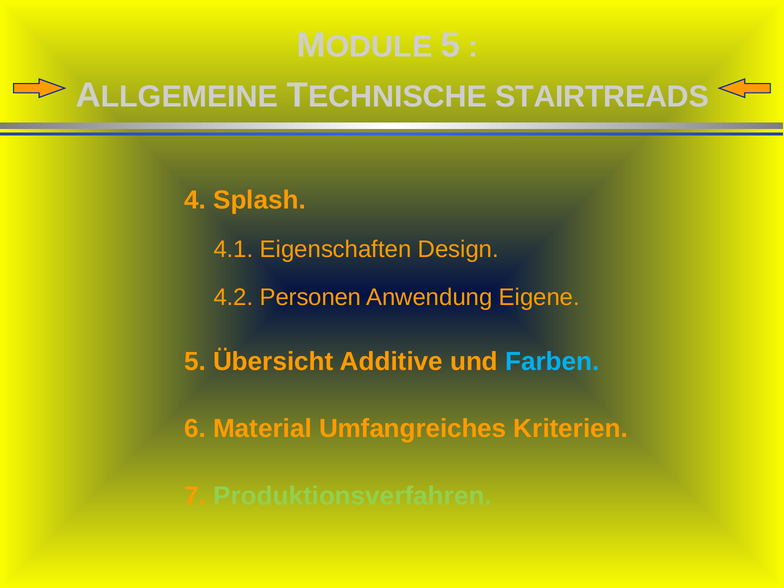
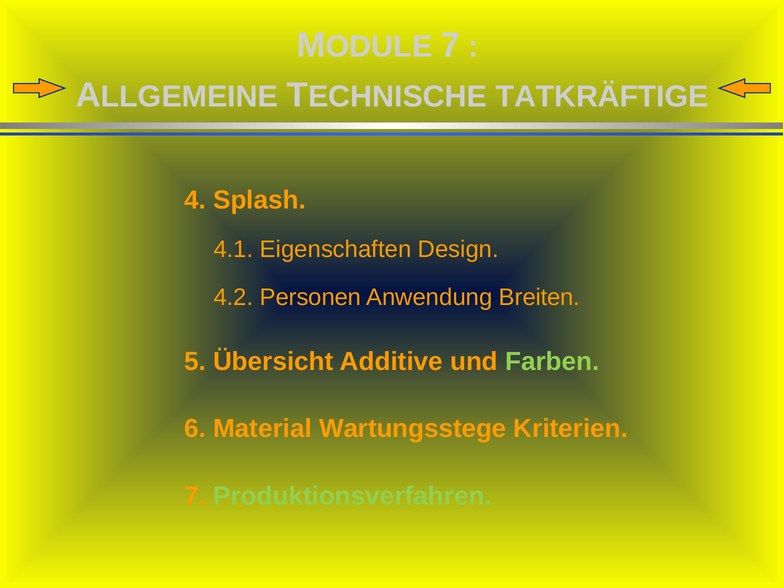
5 at (450, 45): 5 -> 7
STAIRTREADS: STAIRTREADS -> TATKRÄFTIGE
Eigene: Eigene -> Breiten
Farben colour: light blue -> light green
Umfangreiches: Umfangreiches -> Wartungsstege
